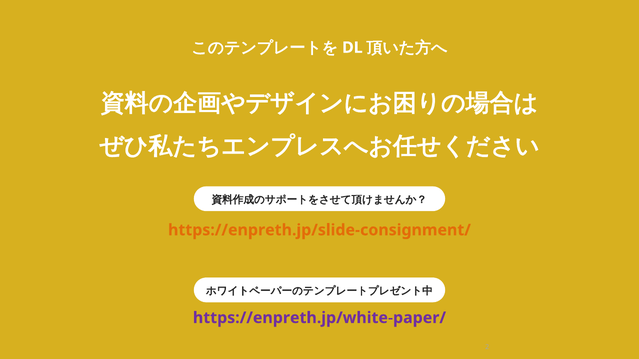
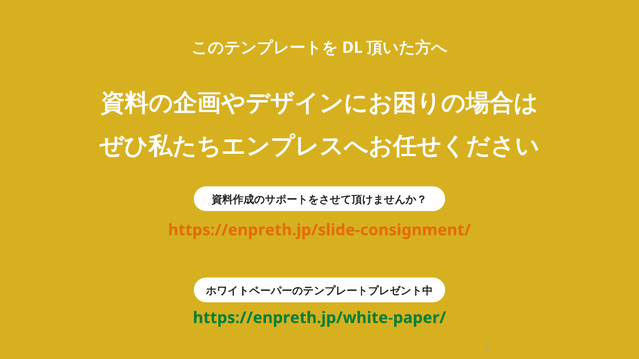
https://enpreth.jp/white-paper/ colour: purple -> green
